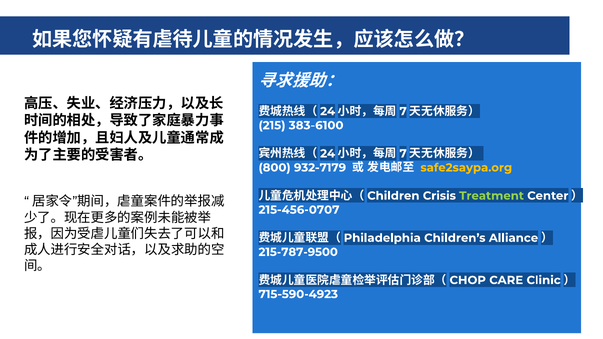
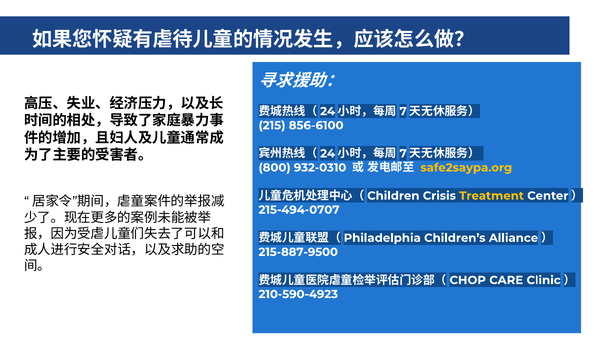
383-6100: 383-6100 -> 856-6100
932-7179: 932-7179 -> 932-0310
Treatment colour: light green -> yellow
215-456-0707: 215-456-0707 -> 215-494-0707
215-787-9500: 215-787-9500 -> 215-887-9500
715-590-4923: 715-590-4923 -> 210-590-4923
